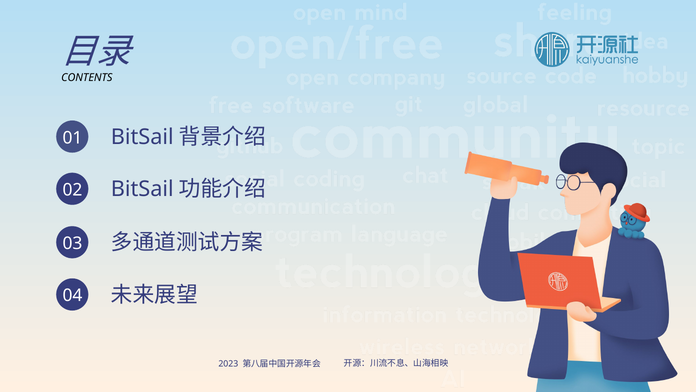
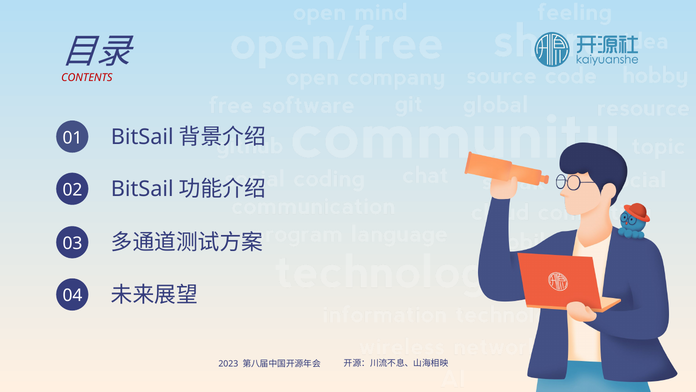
CONTENTS colour: black -> red
